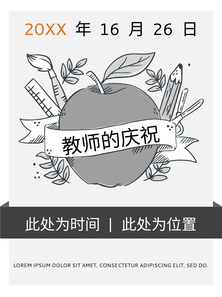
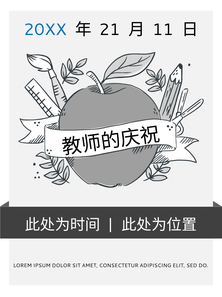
20XX colour: orange -> blue
16: 16 -> 21
26: 26 -> 11
